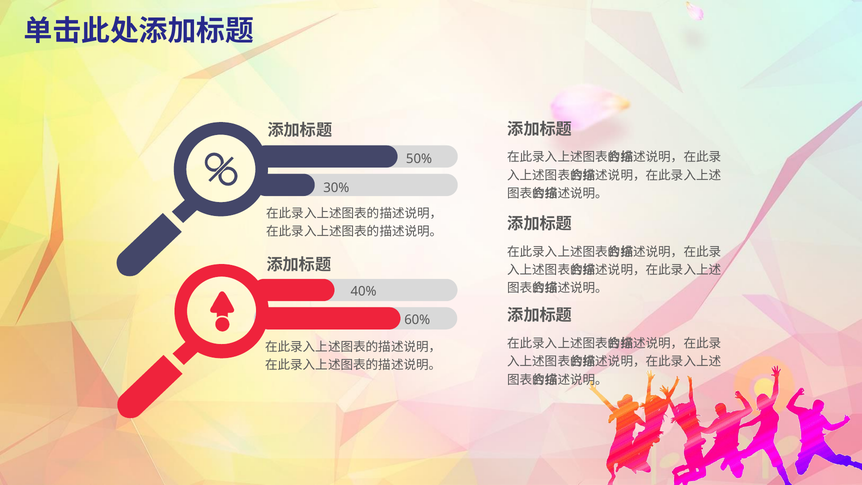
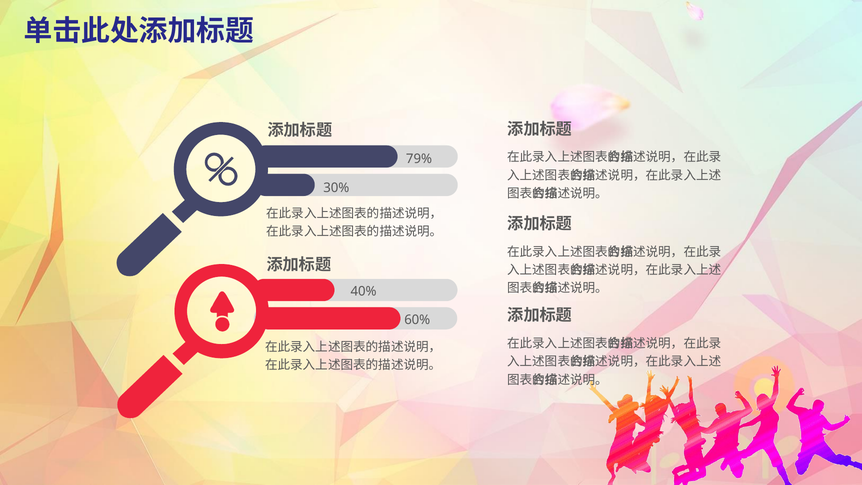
50%: 50% -> 79%
